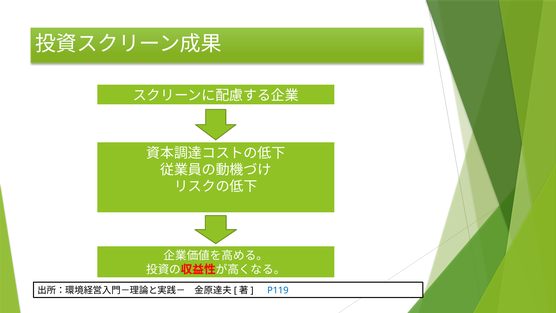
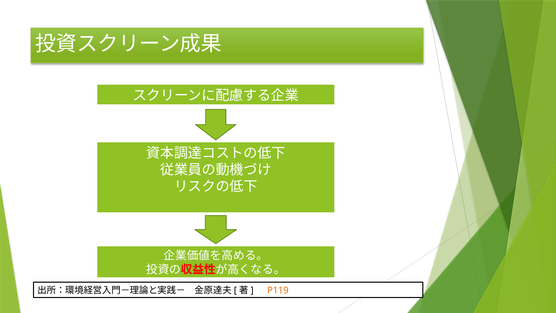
P119 colour: blue -> orange
